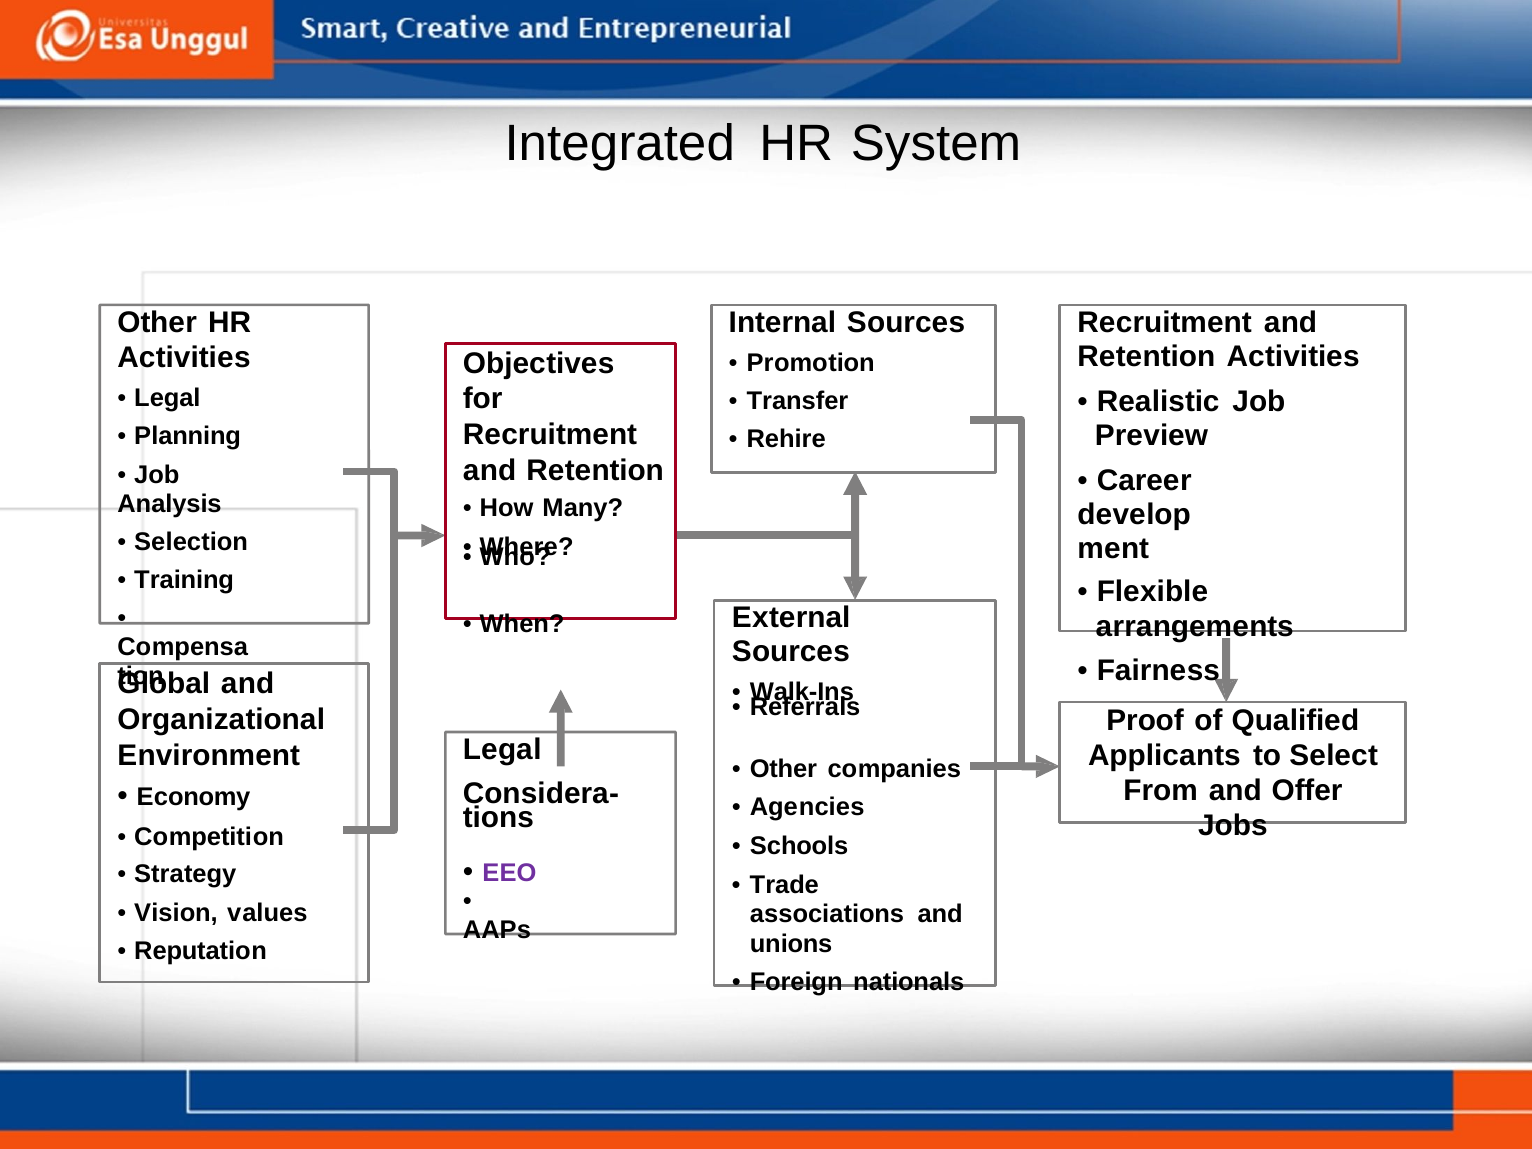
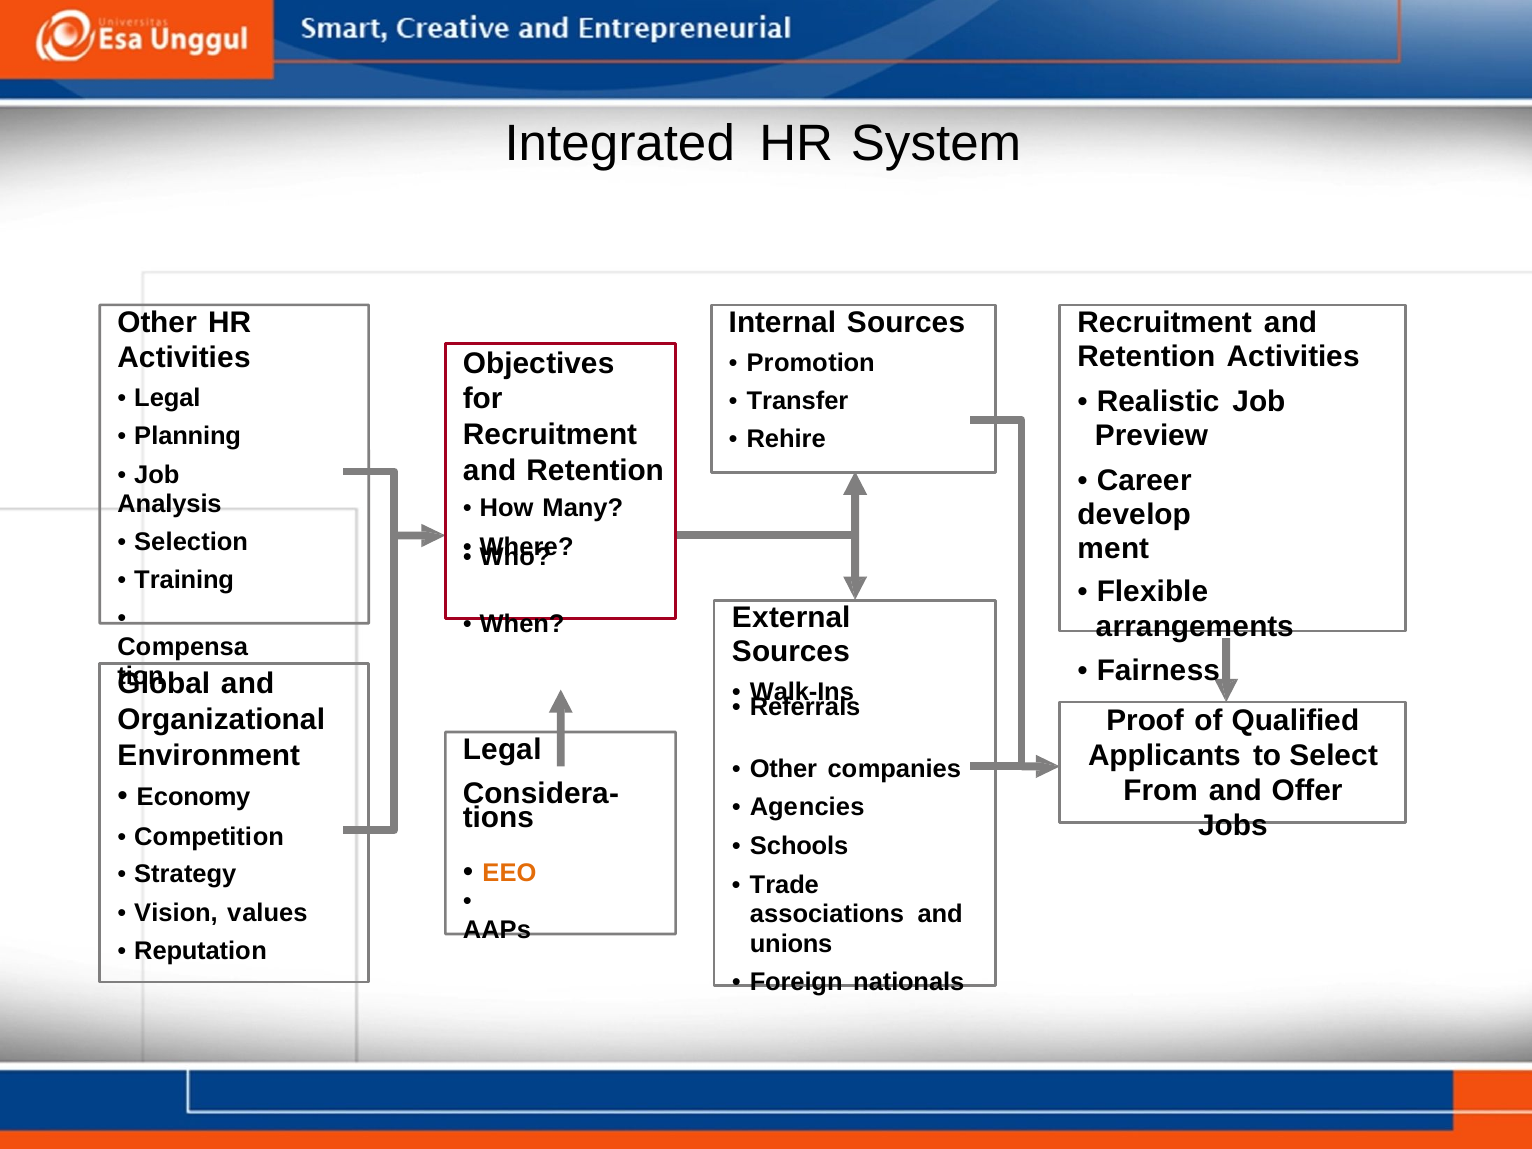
EEO colour: purple -> orange
